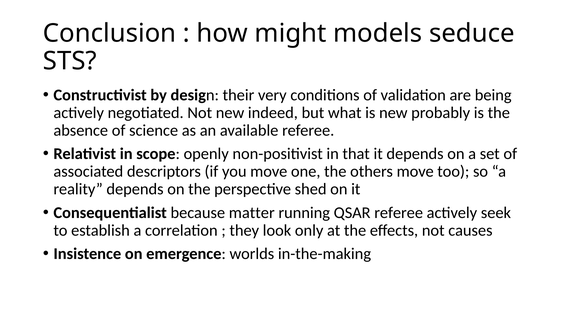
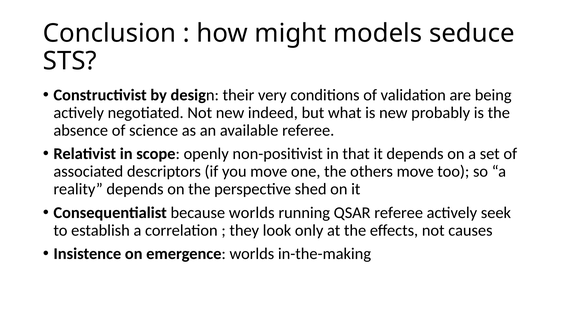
because matter: matter -> worlds
